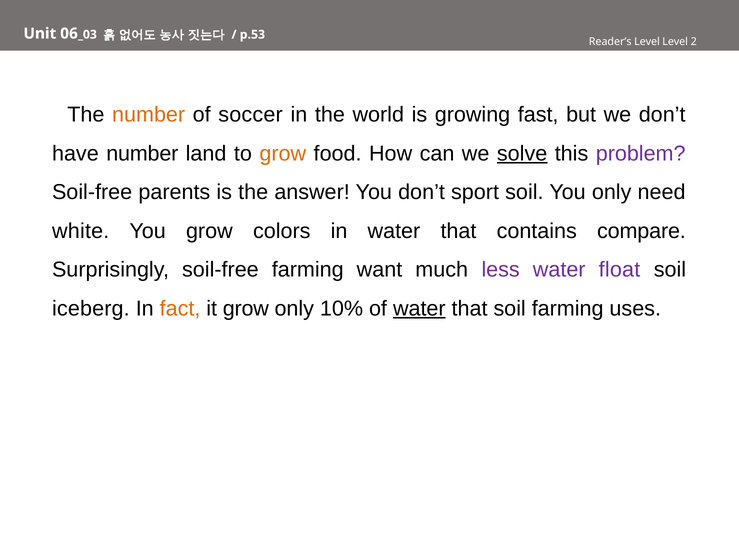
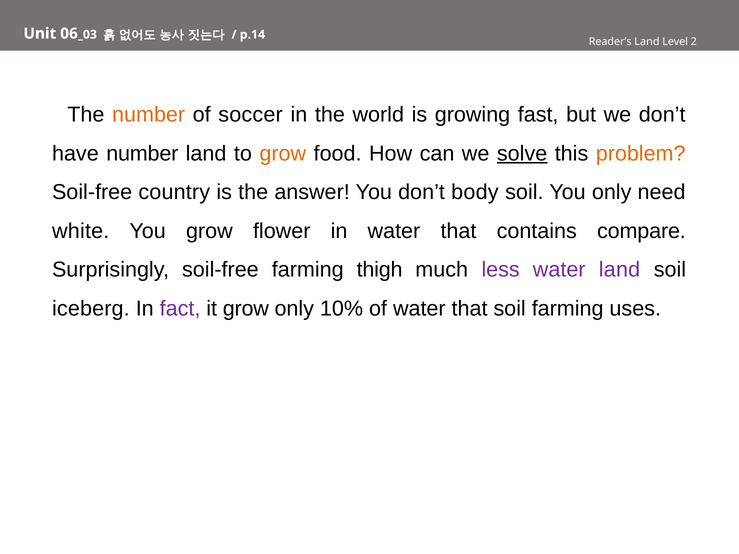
p.53: p.53 -> p.14
Reader’s Level: Level -> Land
problem colour: purple -> orange
parents: parents -> country
sport: sport -> body
colors: colors -> flower
want: want -> thigh
water float: float -> land
fact colour: orange -> purple
water at (419, 309) underline: present -> none
